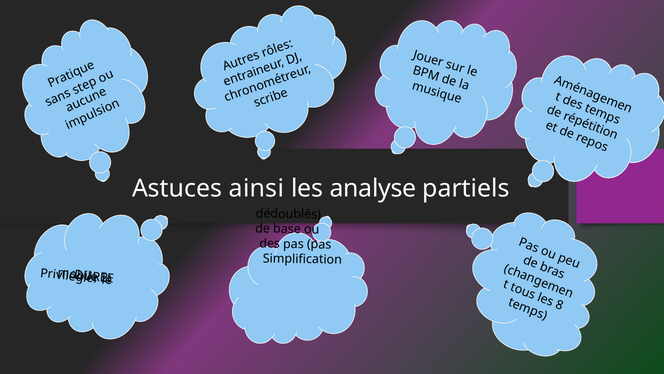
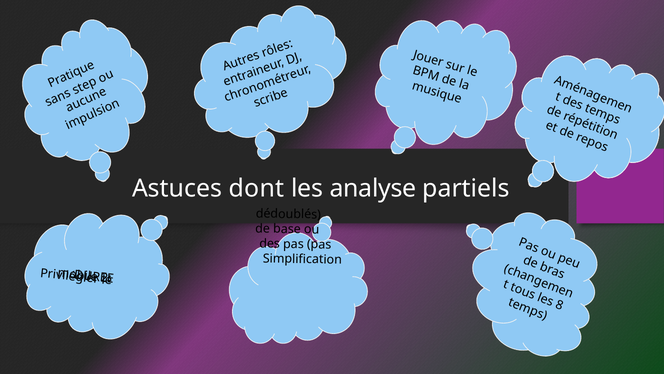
ainsi: ainsi -> dont
